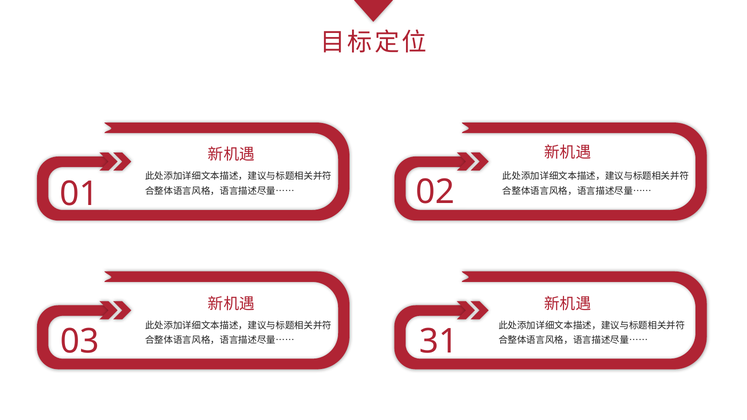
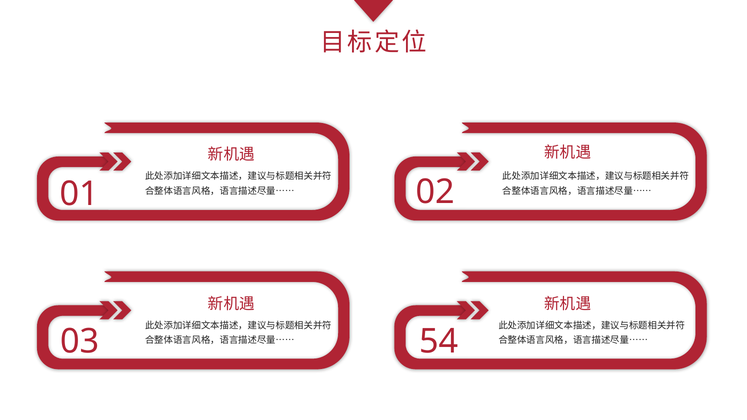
31: 31 -> 54
